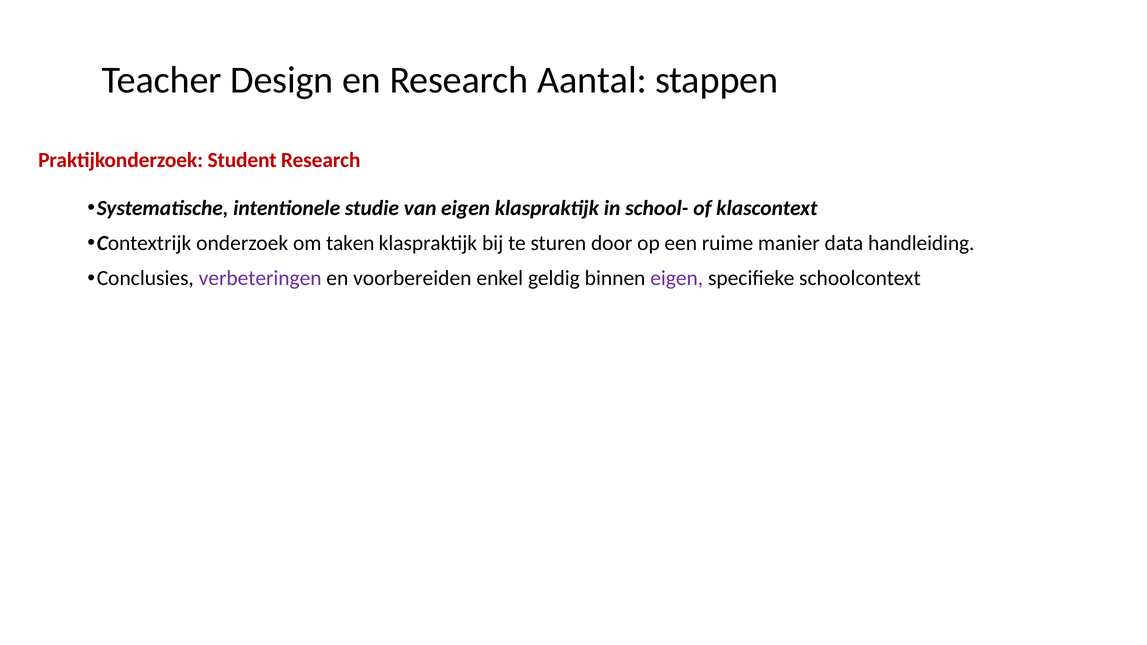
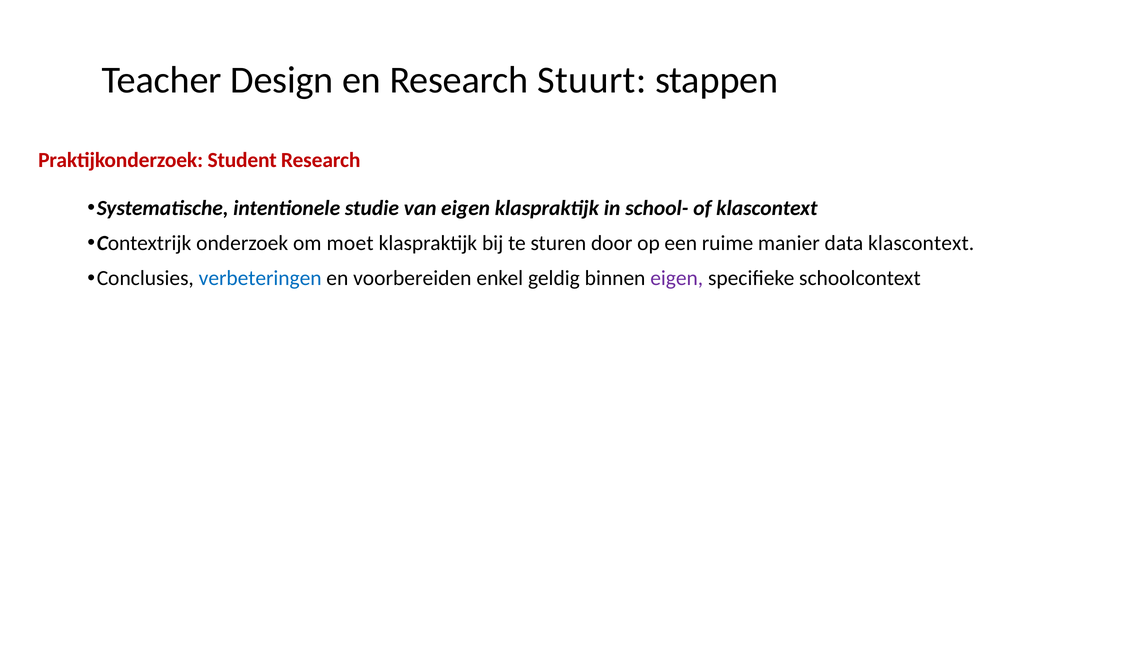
Aantal: Aantal -> Stuurt
taken: taken -> moet
data handleiding: handleiding -> klascontext
verbeteringen colour: purple -> blue
